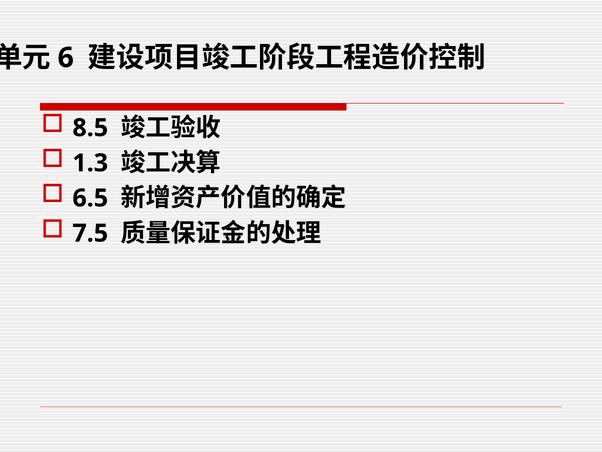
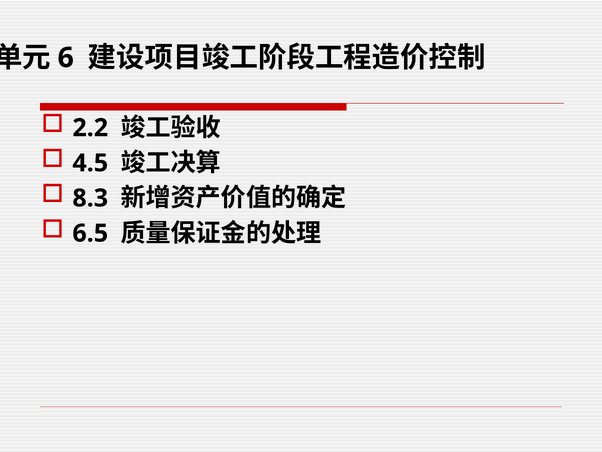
8.5: 8.5 -> 2.2
1.3: 1.3 -> 4.5
6.5: 6.5 -> 8.3
7.5: 7.5 -> 6.5
